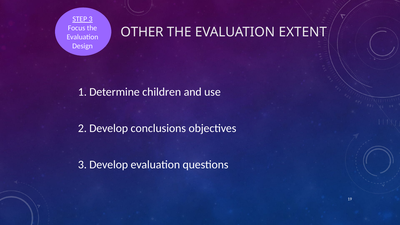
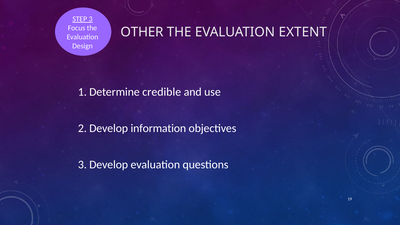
children: children -> credible
conclusions: conclusions -> information
